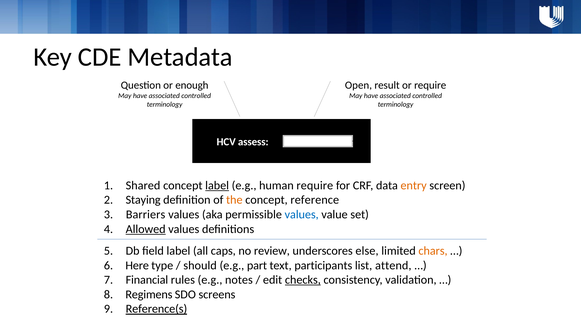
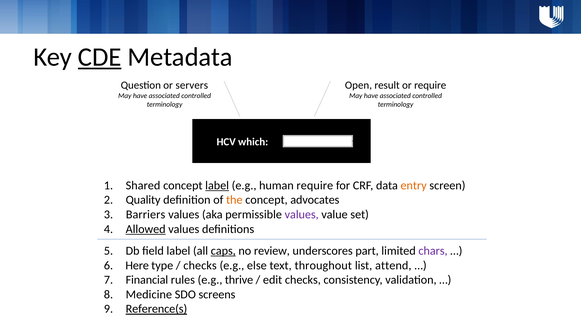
CDE underline: none -> present
enough: enough -> servers
assess: assess -> which
Staying: Staying -> Quality
reference: reference -> advocates
values at (302, 214) colour: blue -> purple
caps underline: none -> present
else: else -> part
chars colour: orange -> purple
should at (200, 265): should -> checks
part: part -> else
participants: participants -> throughout
notes: notes -> thrive
checks at (303, 280) underline: present -> none
Regimens: Regimens -> Medicine
